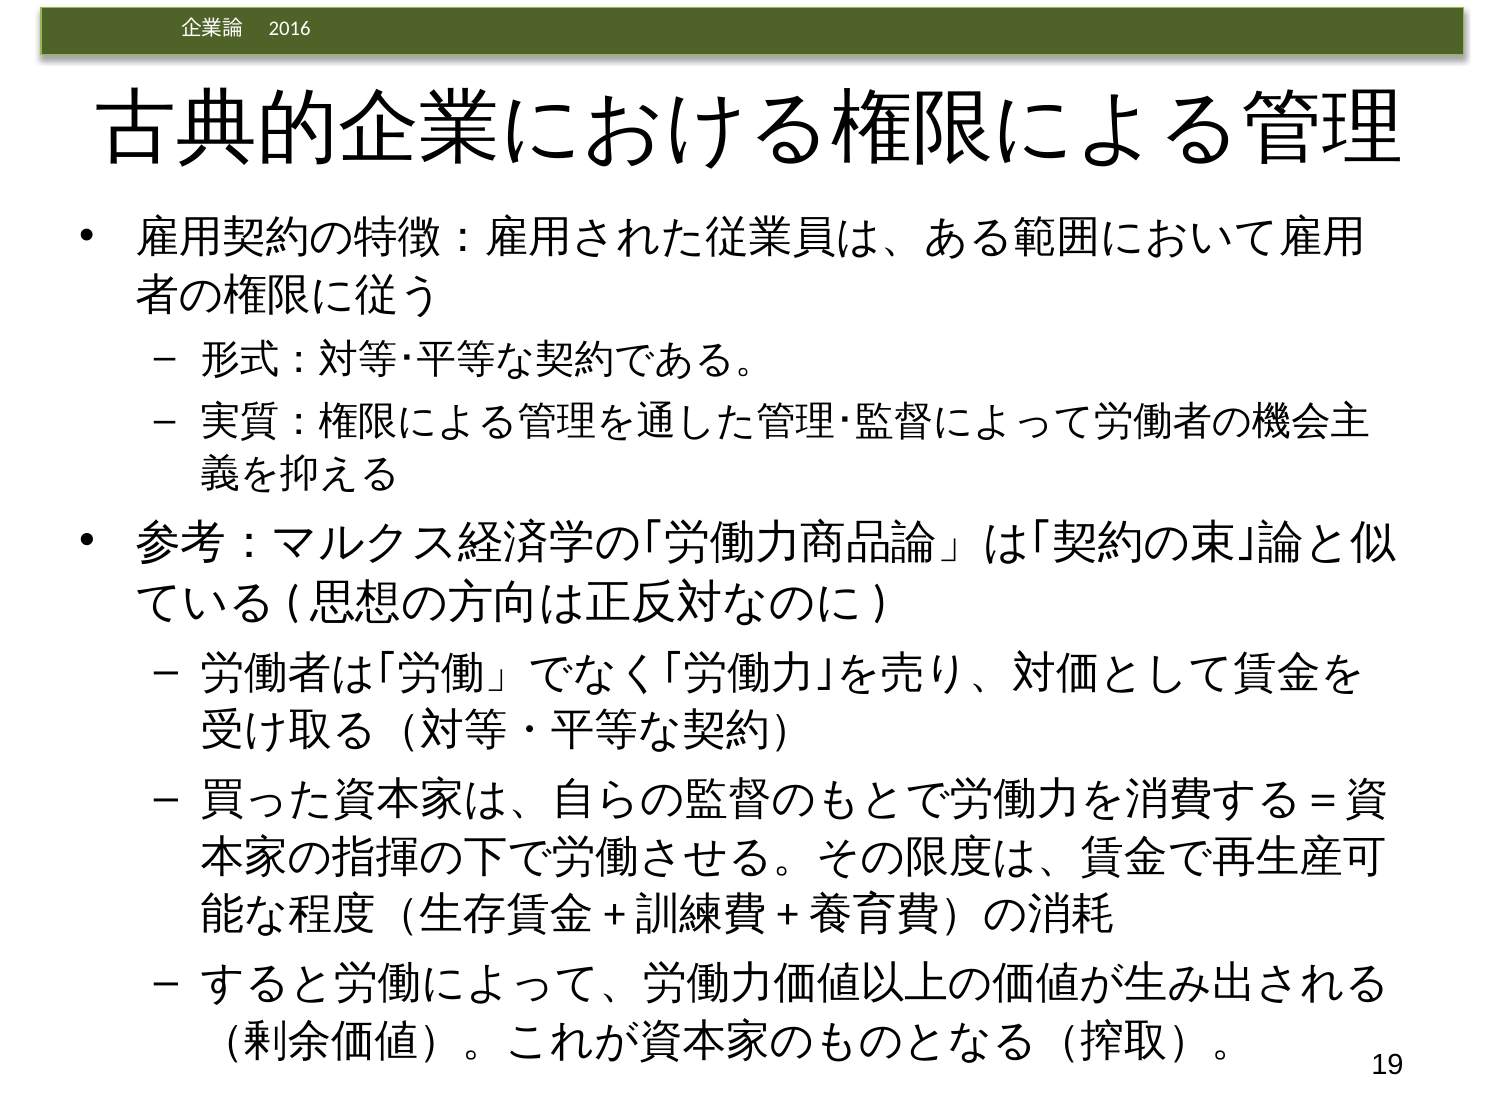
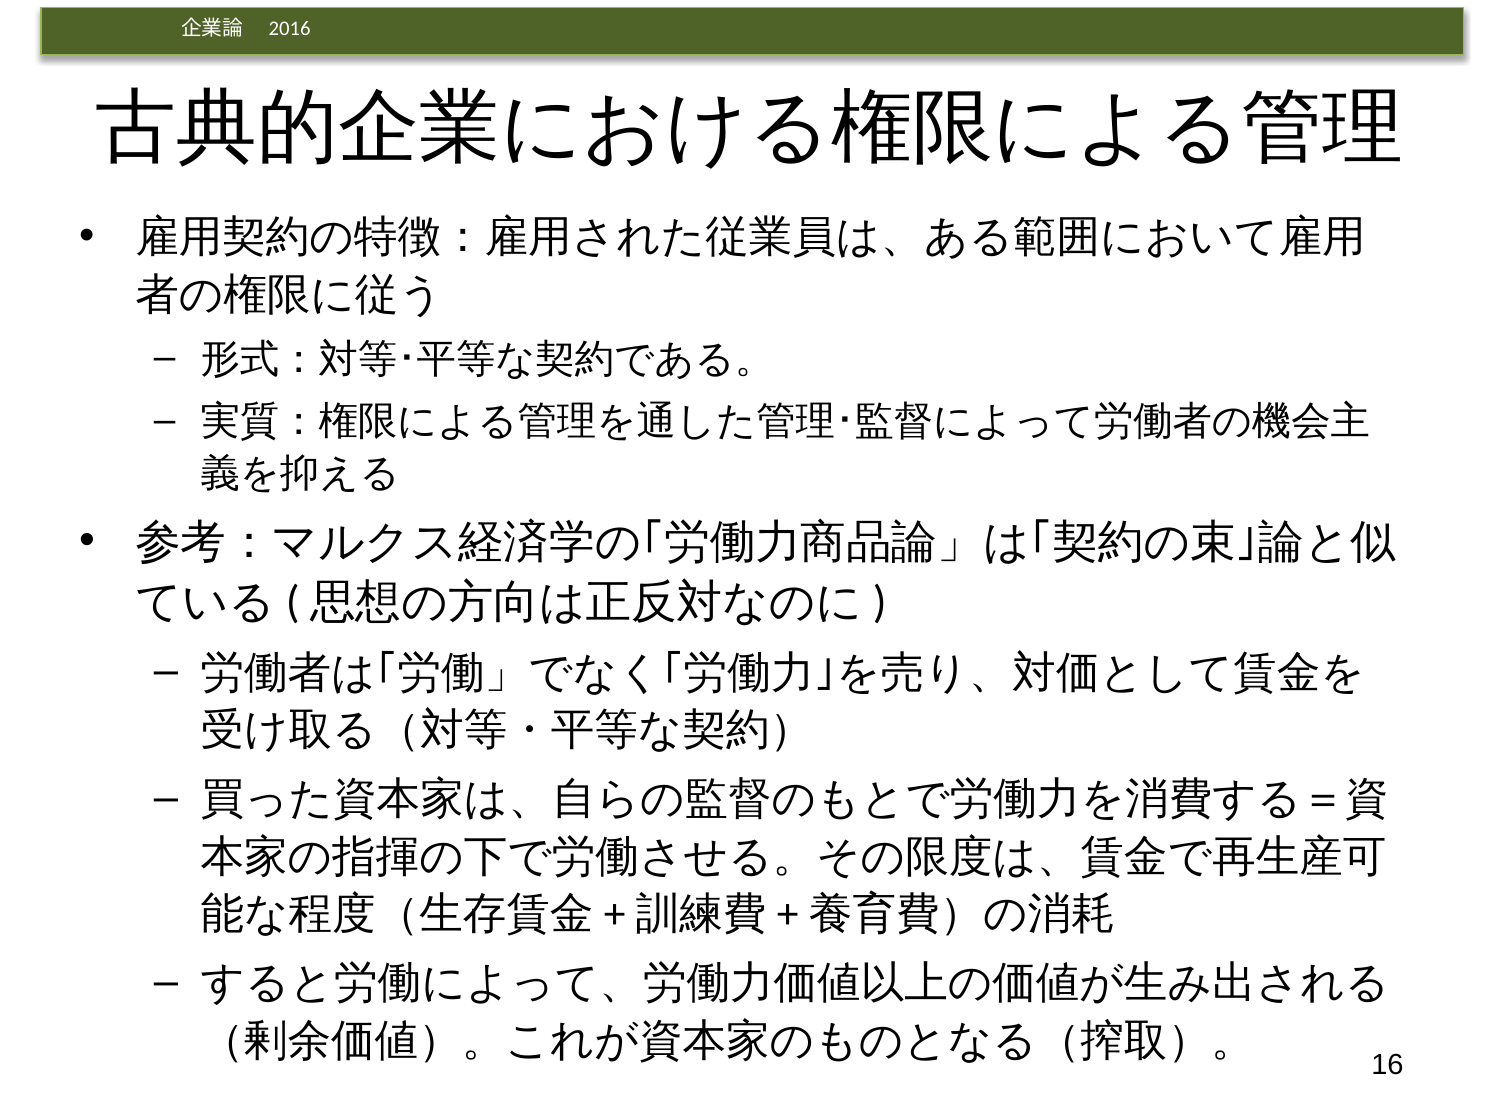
19: 19 -> 16
